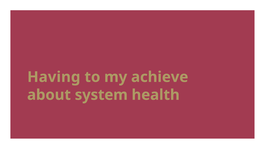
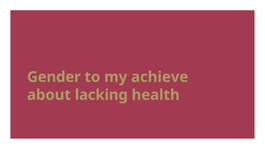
Having: Having -> Gender
system: system -> lacking
